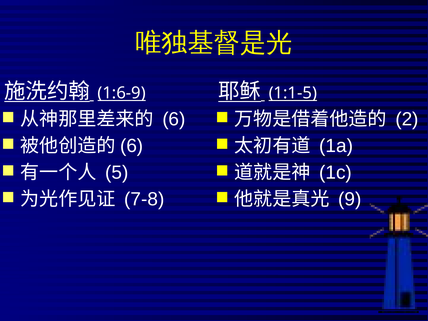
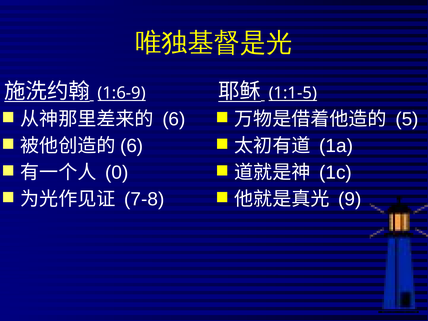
2: 2 -> 5
5: 5 -> 0
